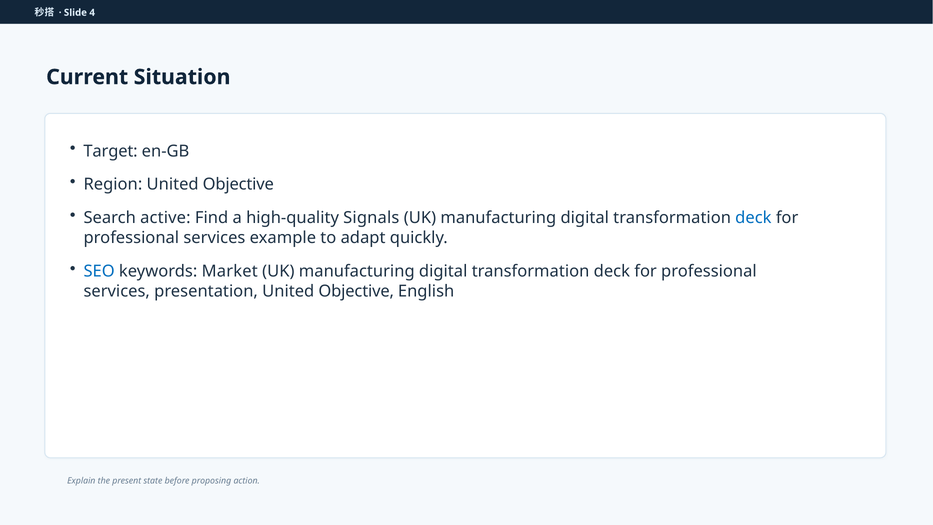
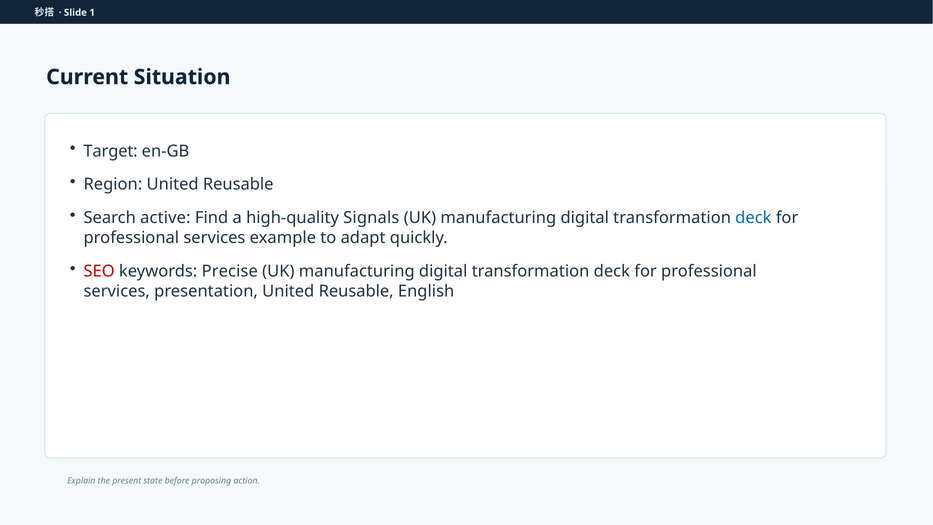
4: 4 -> 1
Region United Objective: Objective -> Reusable
SEO colour: blue -> red
Market: Market -> Precise
presentation United Objective: Objective -> Reusable
